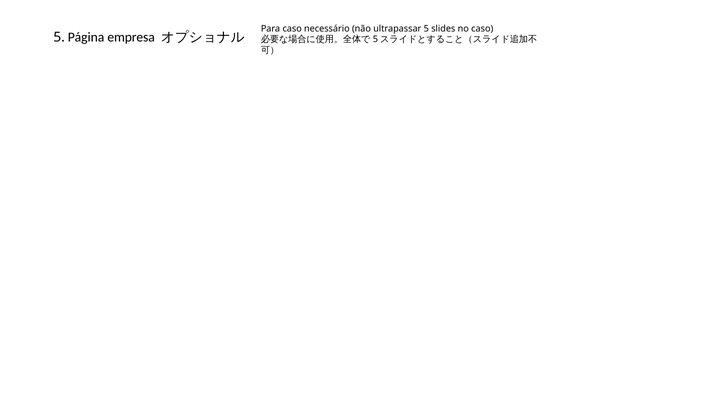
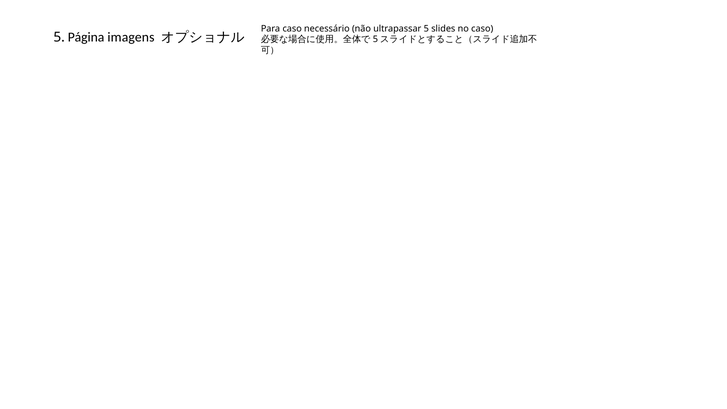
empresa: empresa -> imagens
